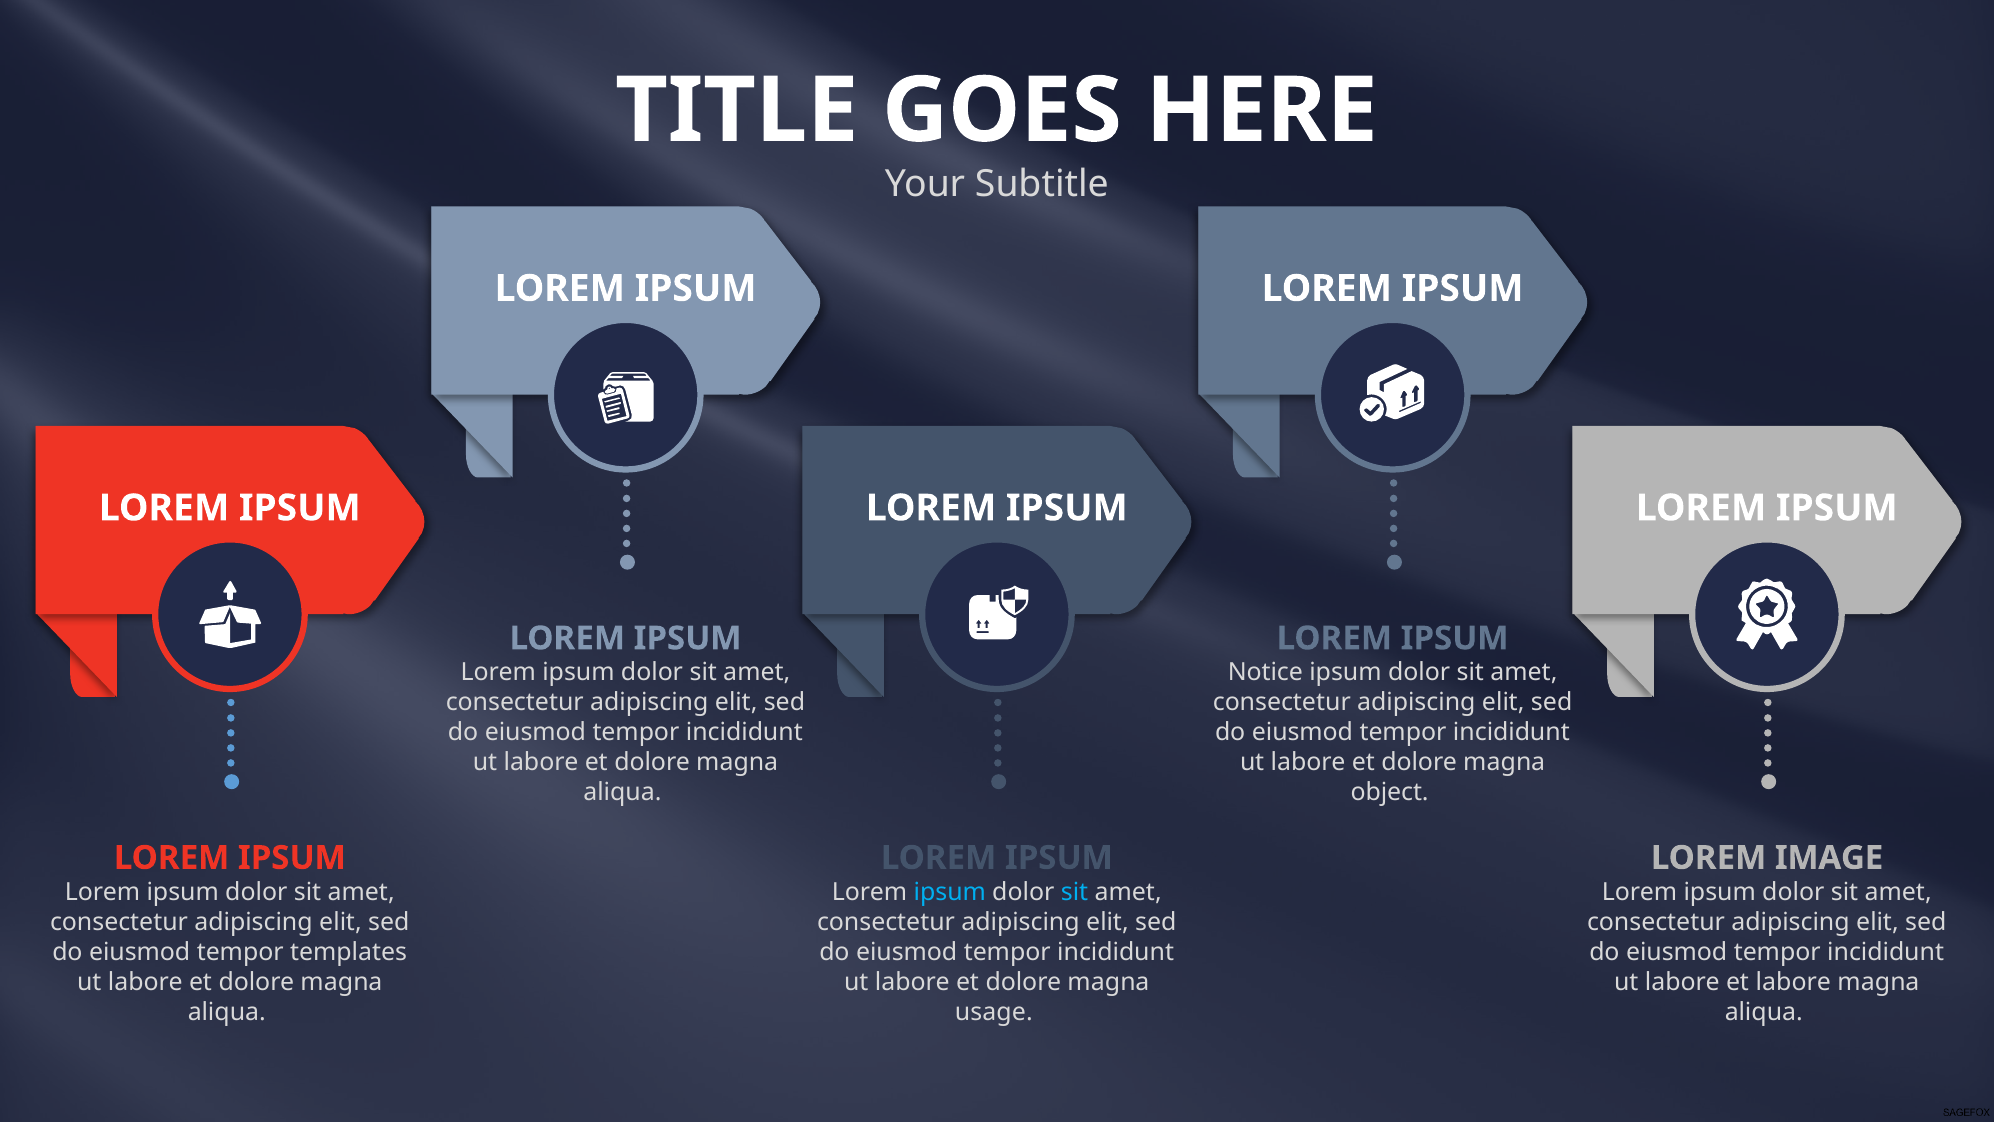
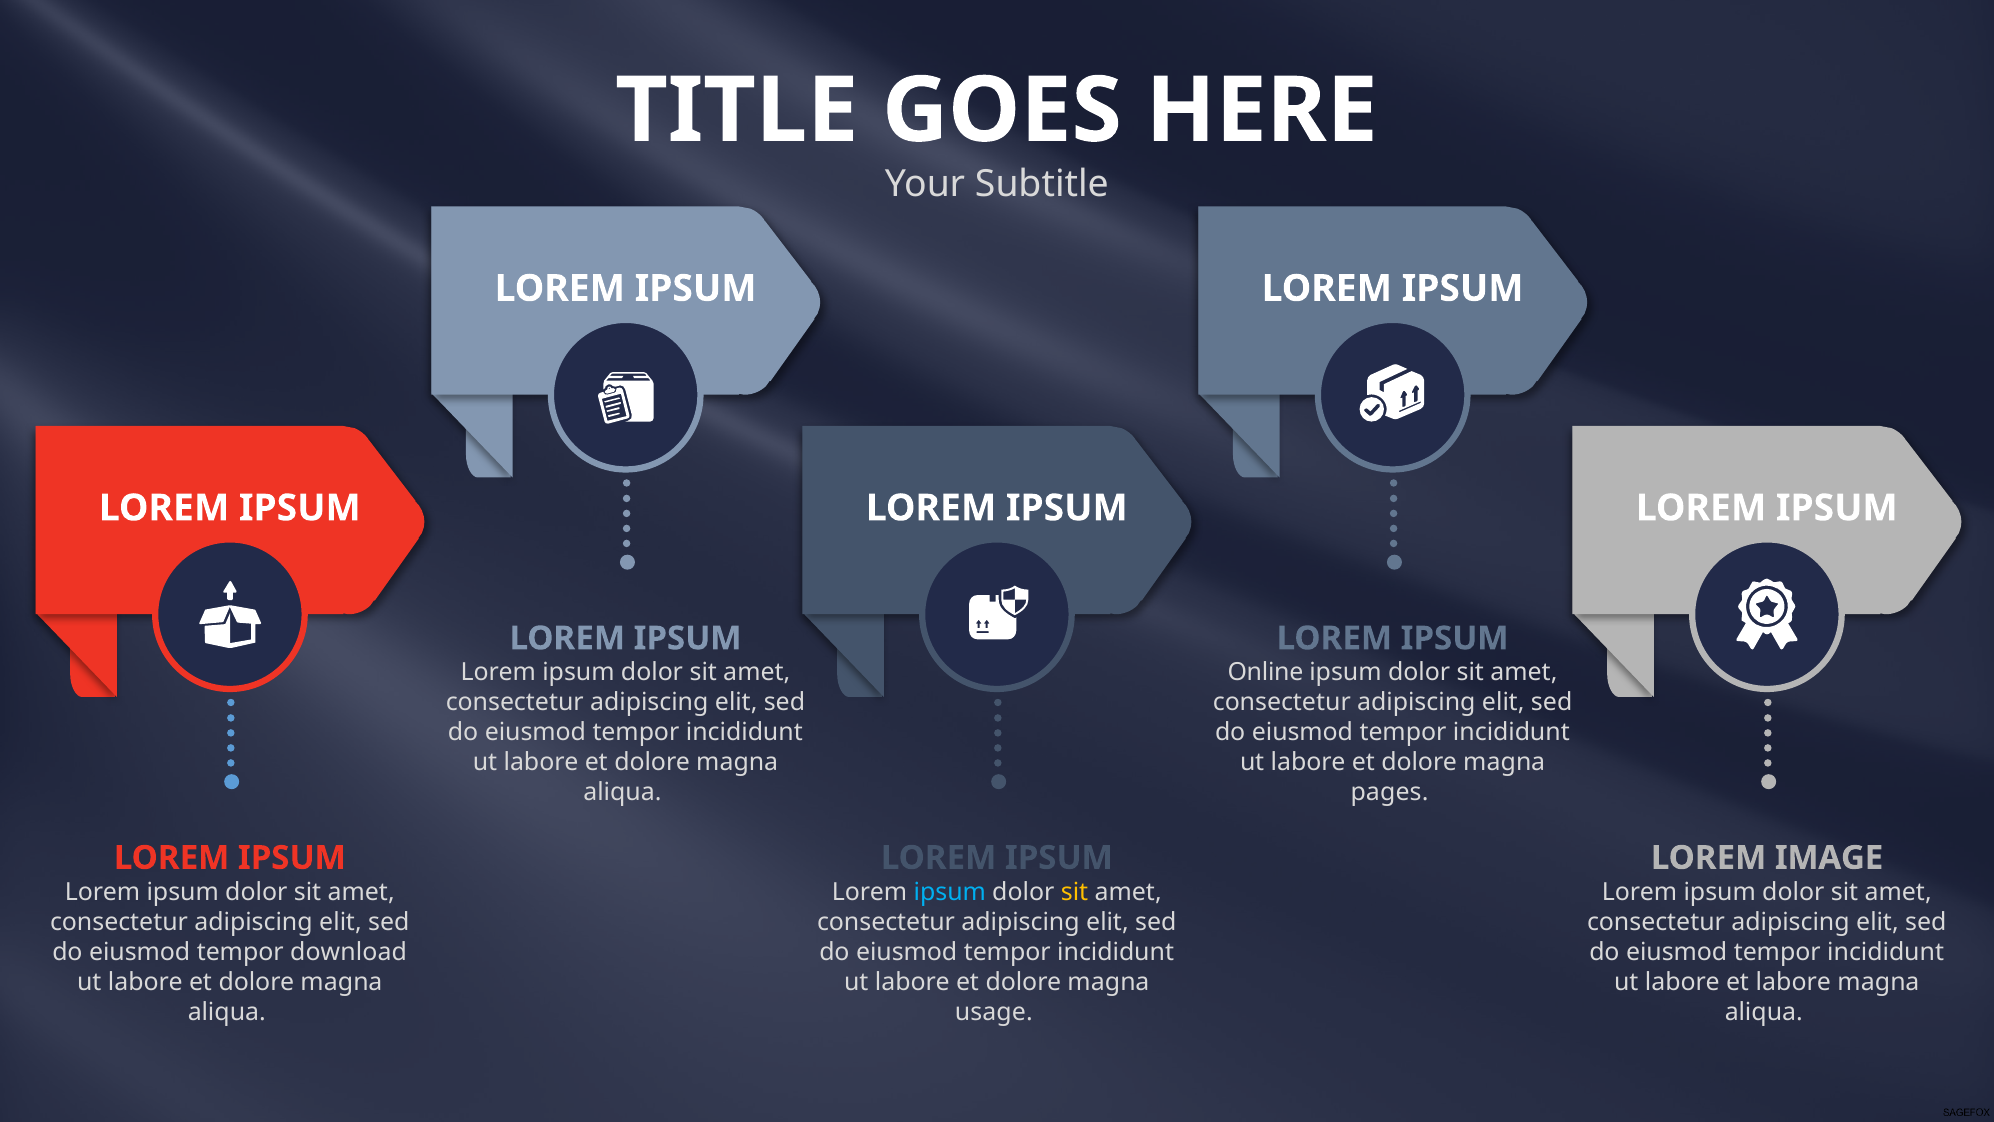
Notice: Notice -> Online
object: object -> pages
sit at (1075, 892) colour: light blue -> yellow
templates: templates -> download
